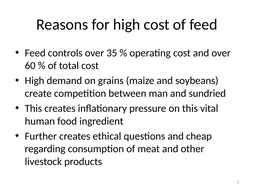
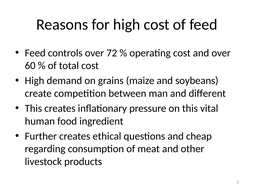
35: 35 -> 72
sundried: sundried -> different
